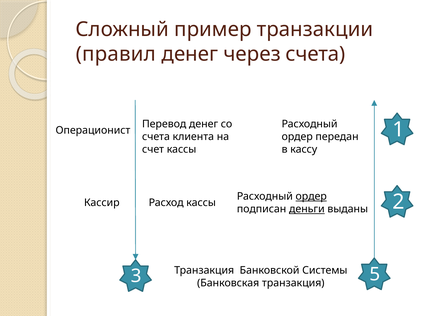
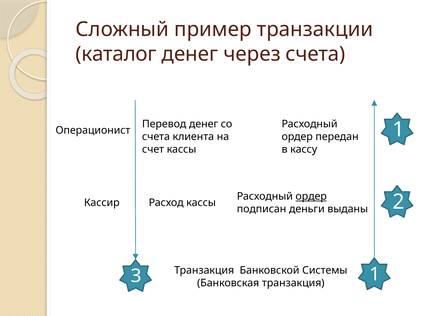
правил: правил -> каталог
деньги underline: present -> none
транзакция 5: 5 -> 1
